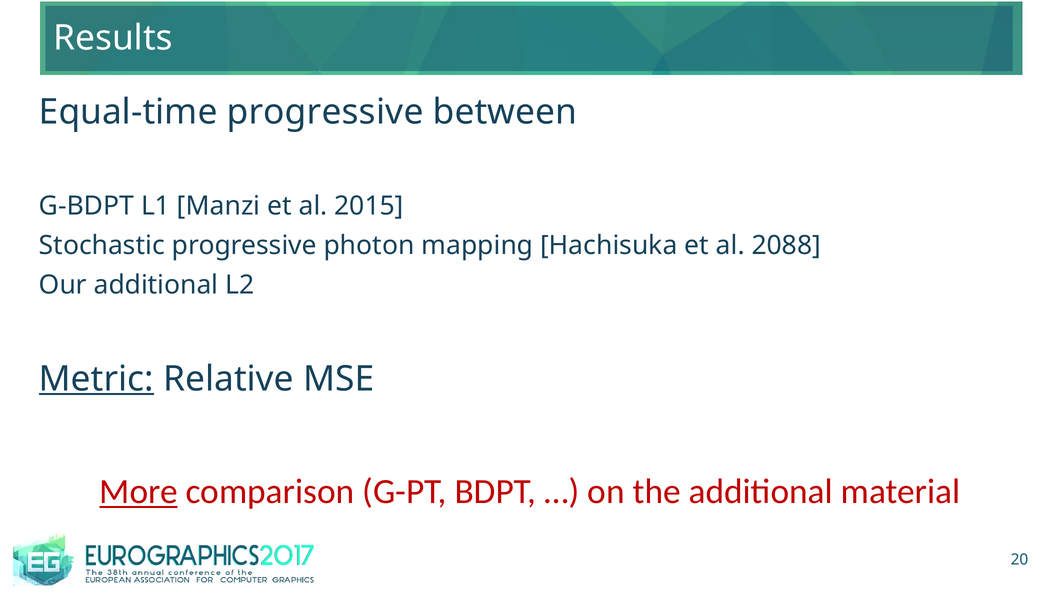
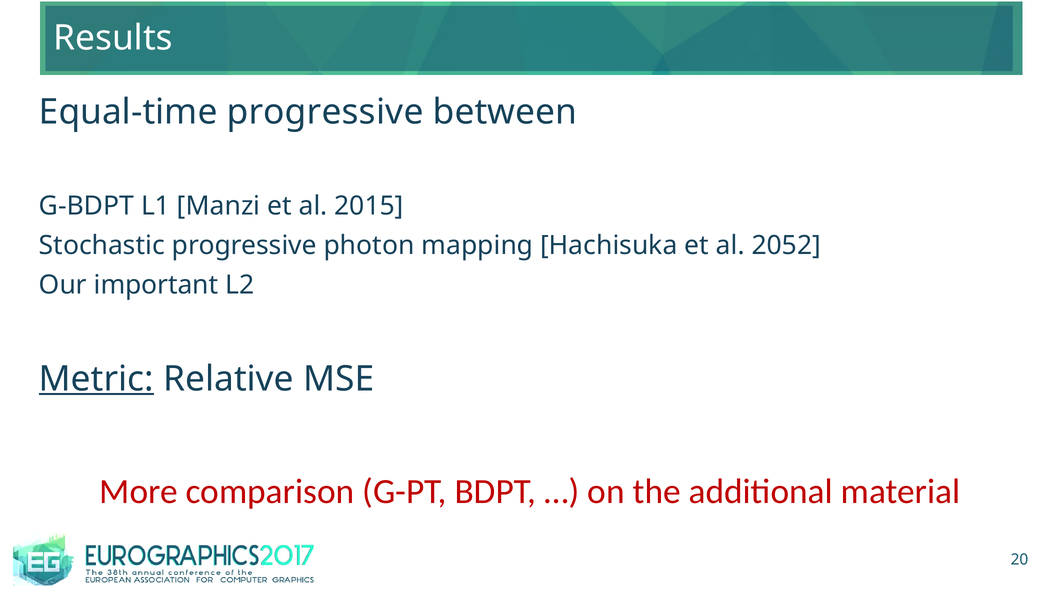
2088: 2088 -> 2052
Our additional: additional -> important
More underline: present -> none
